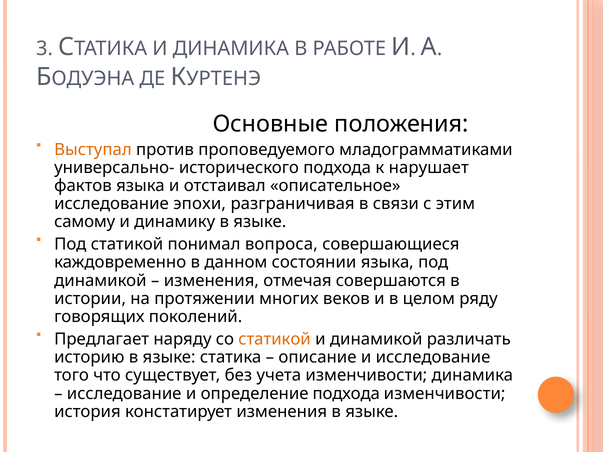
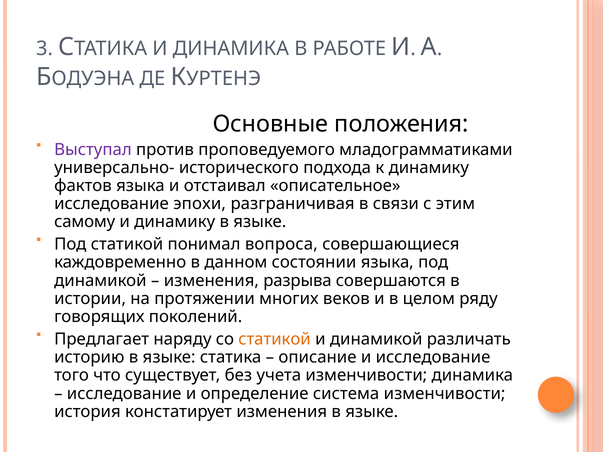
Выступал colour: orange -> purple
к нарушает: нарушает -> динамику
отмечая: отмечая -> разрыва
определение подхода: подхода -> система
